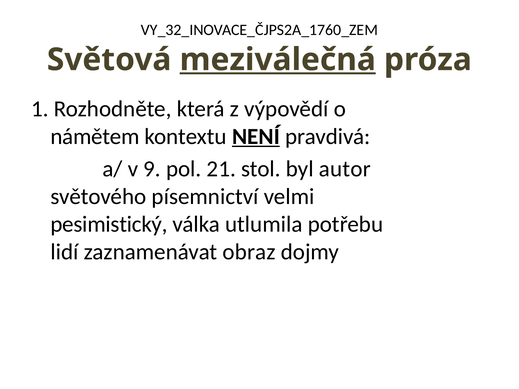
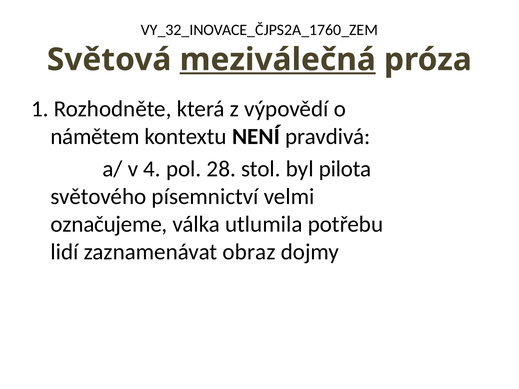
NENÍ underline: present -> none
9: 9 -> 4
21: 21 -> 28
autor: autor -> pilota
pesimistický: pesimistický -> označujeme
